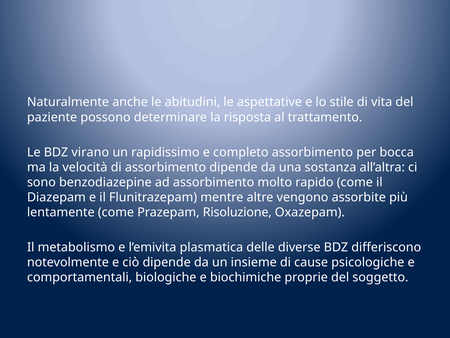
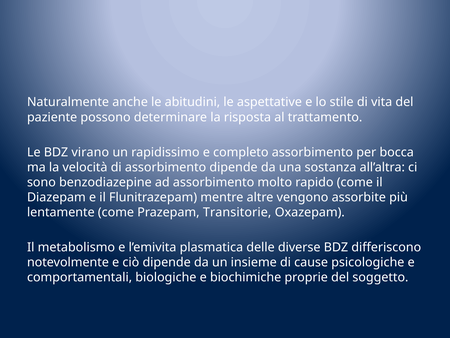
Risoluzione: Risoluzione -> Transitorie
